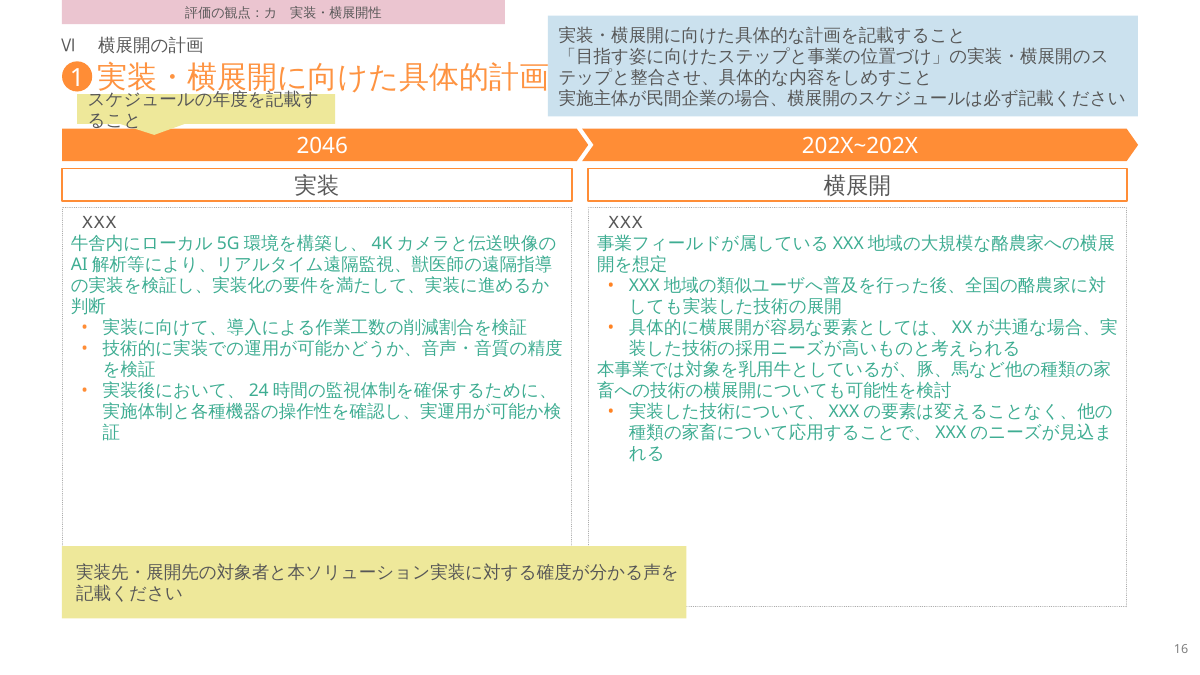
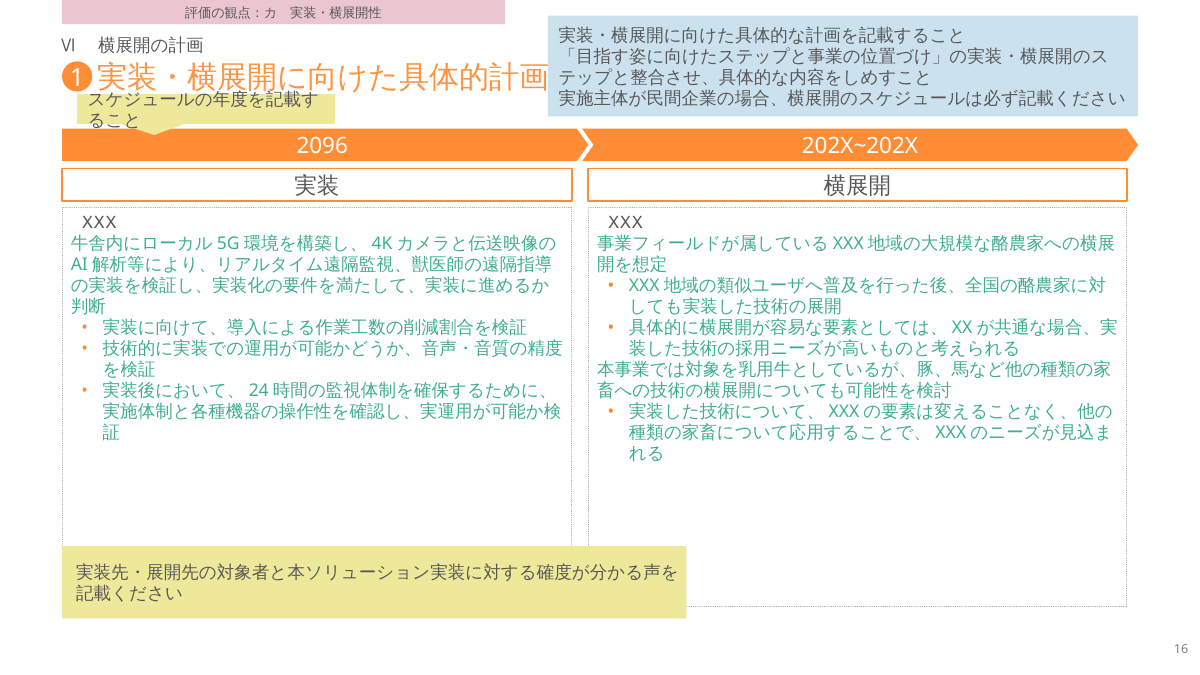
2046: 2046 -> 2096
